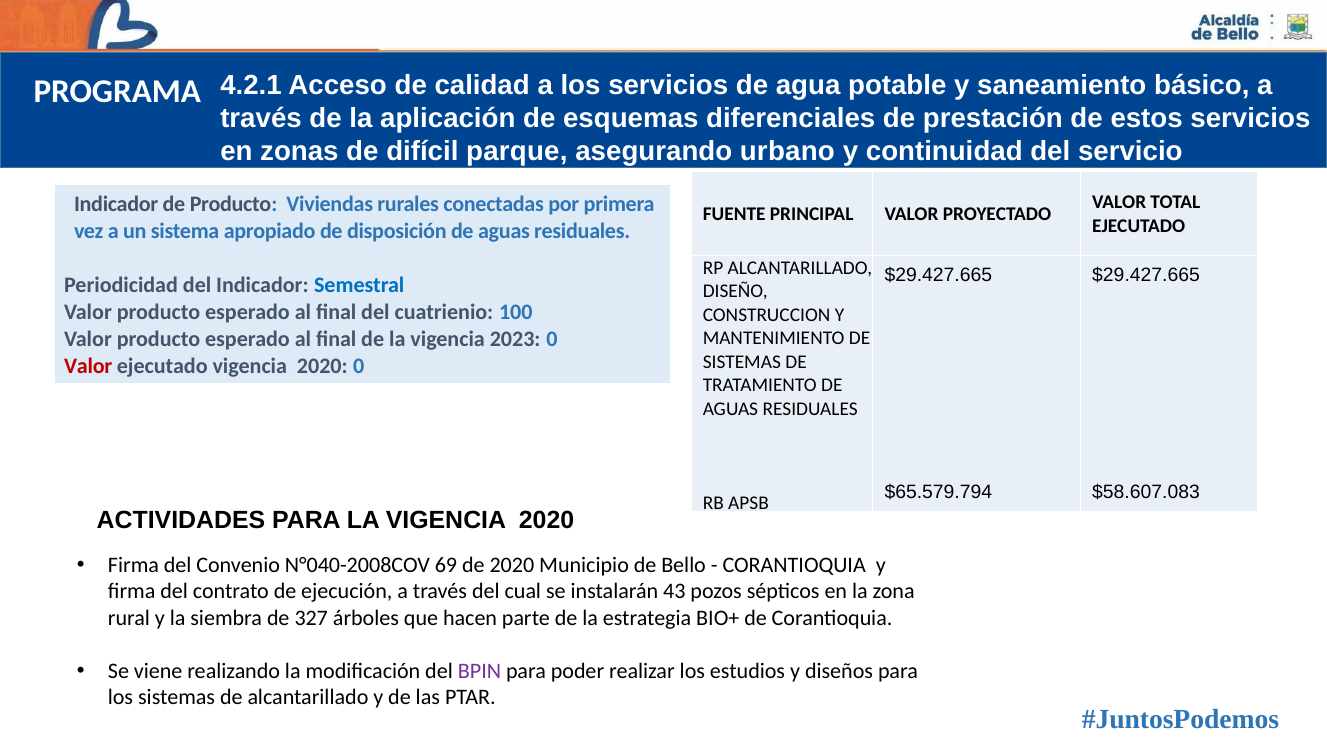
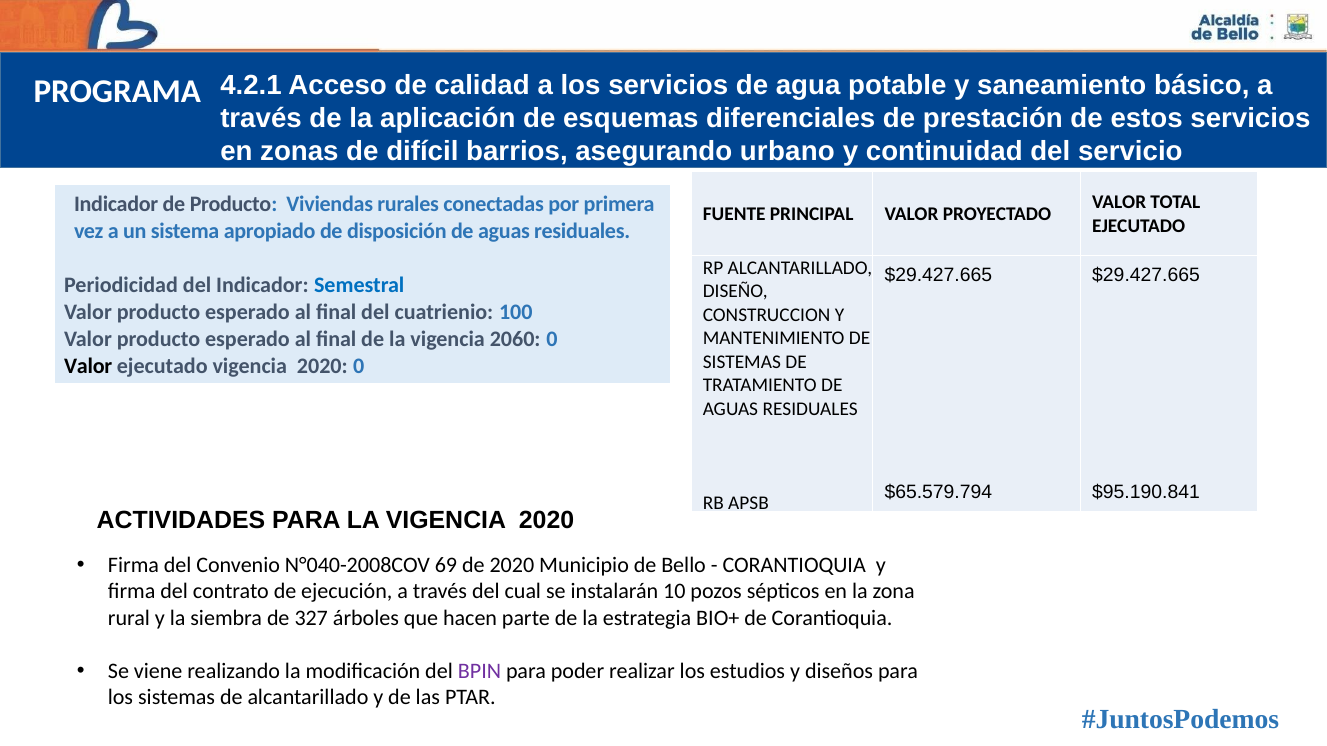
parque: parque -> barrios
2023: 2023 -> 2060
Valor at (88, 366) colour: red -> black
$58.607.083: $58.607.083 -> $95.190.841
43: 43 -> 10
